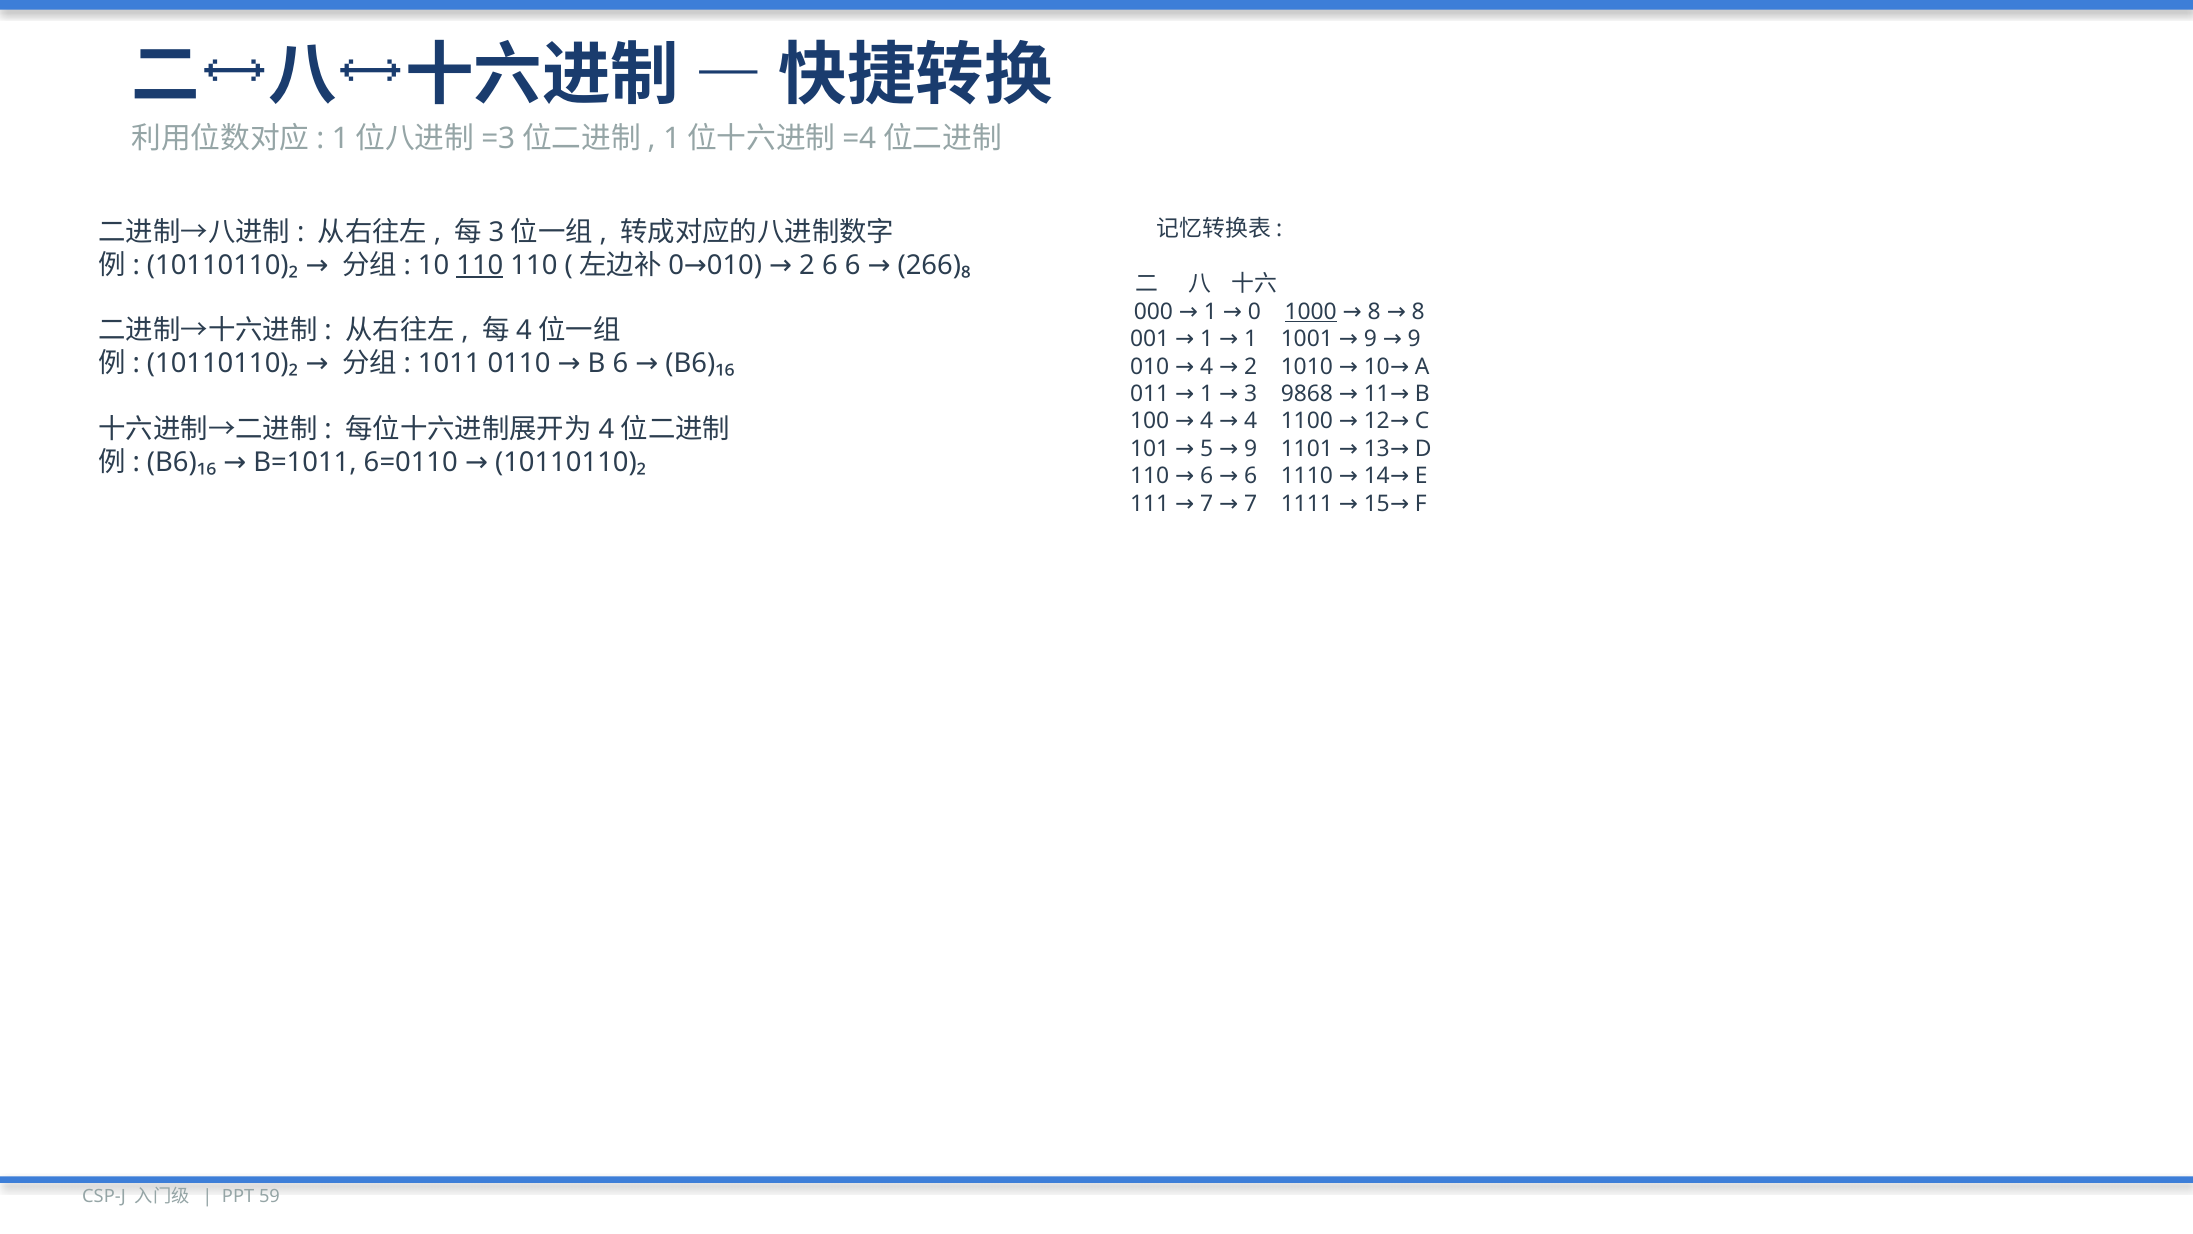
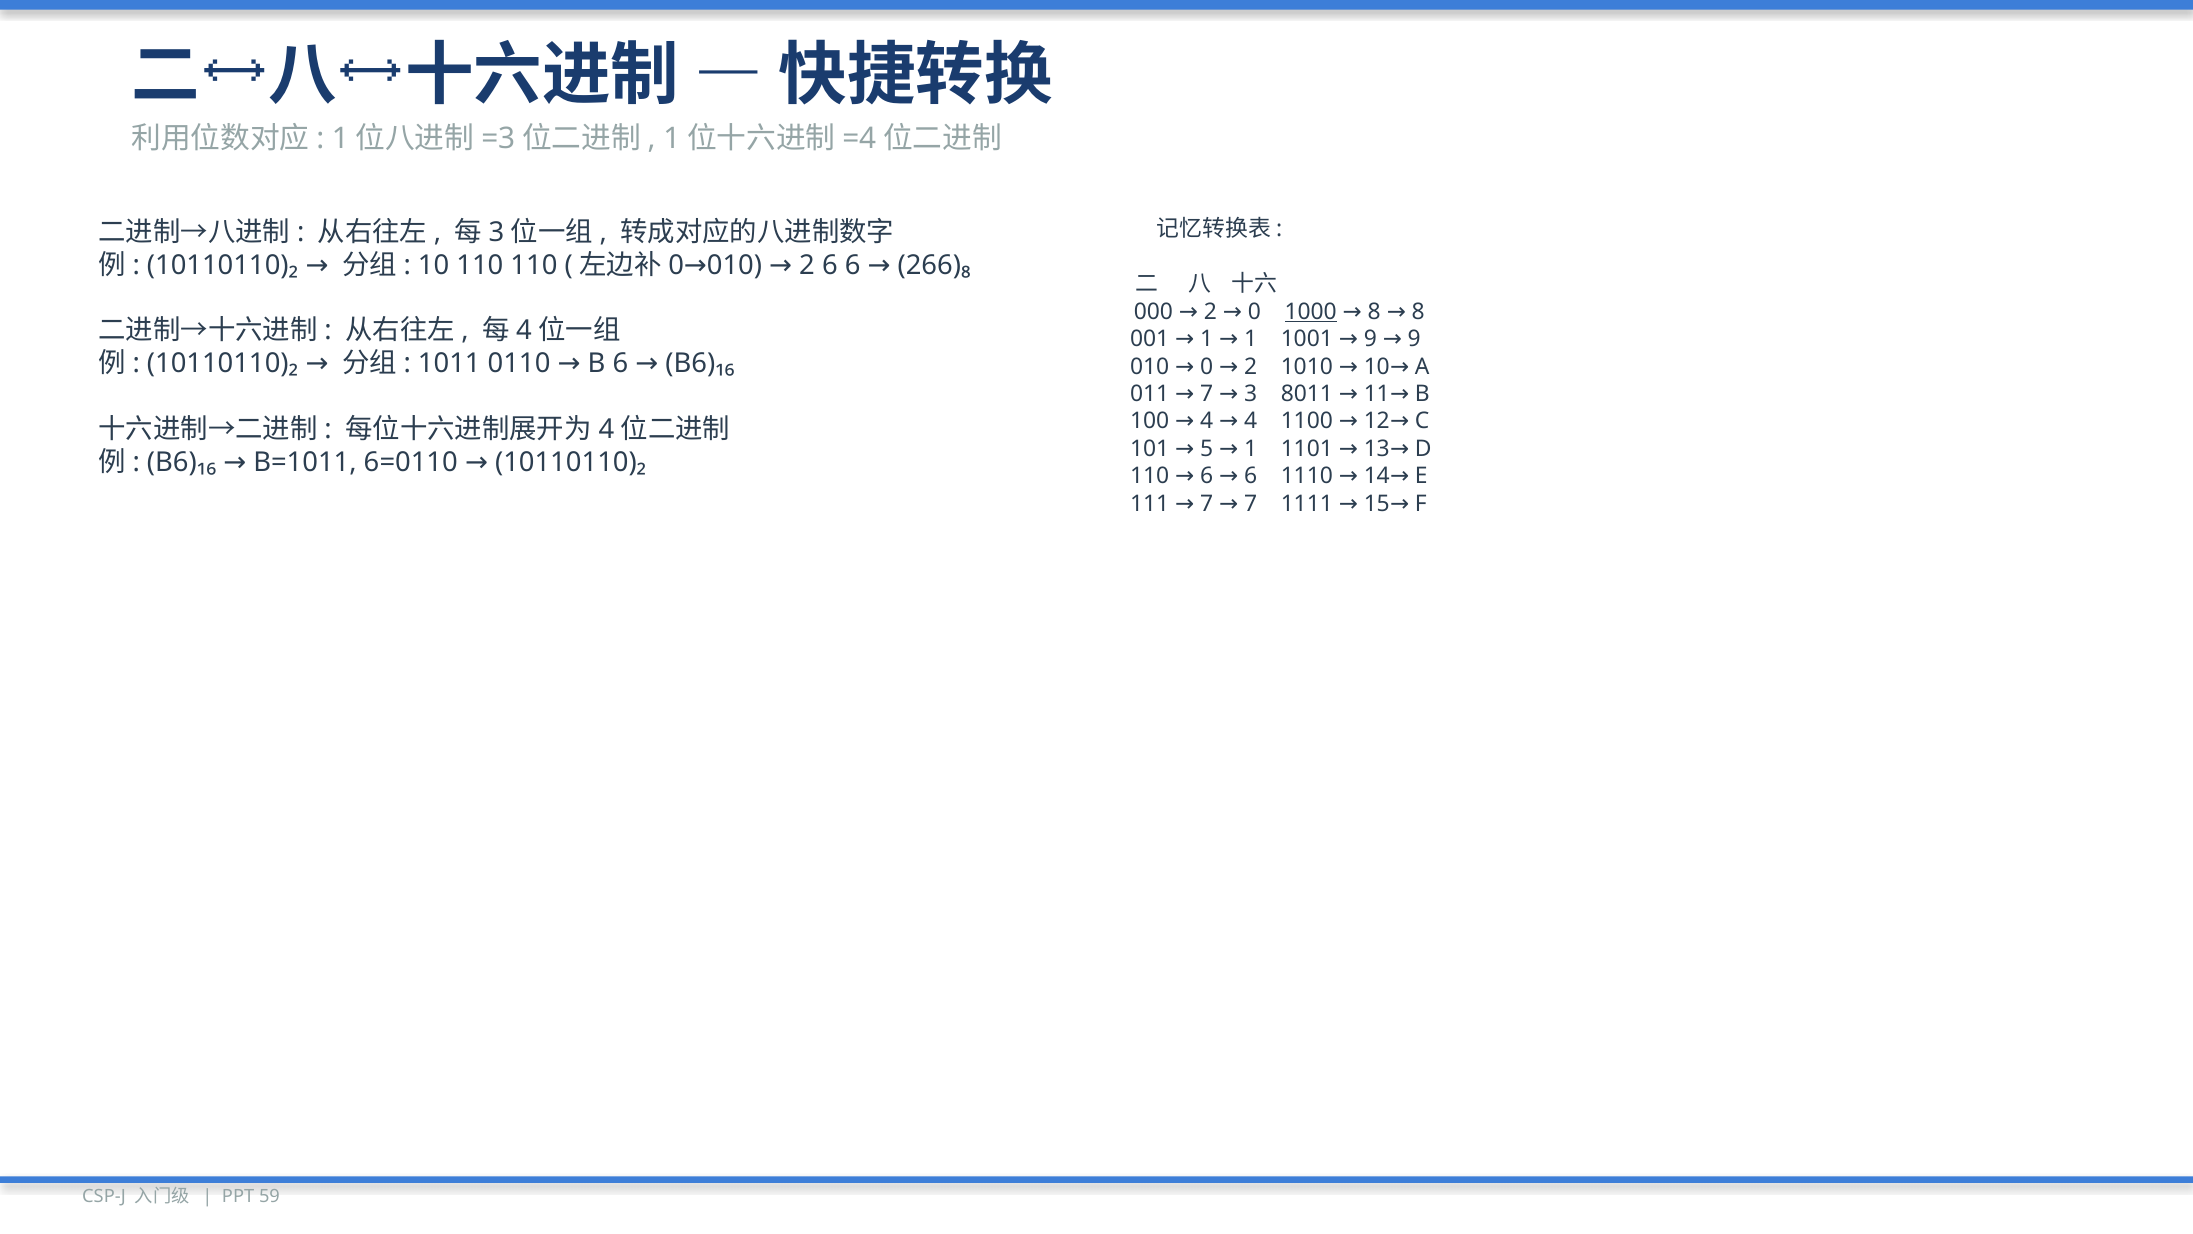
110 at (480, 265) underline: present -> none
000 1: 1 -> 2
010 4: 4 -> 0
011 1: 1 -> 7
9868: 9868 -> 8011
5 9: 9 -> 1
